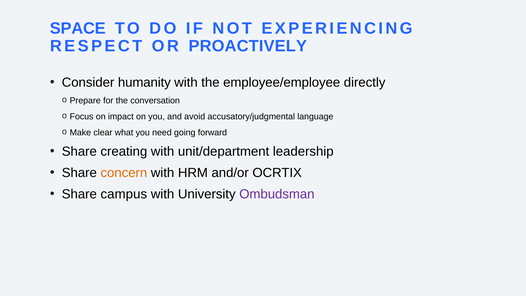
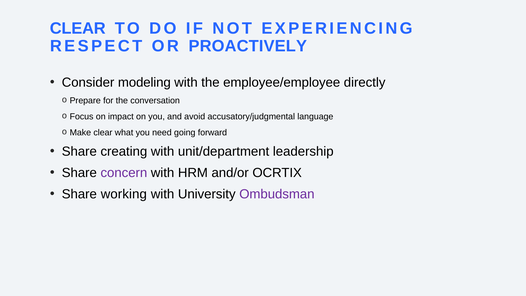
SPACE at (78, 28): SPACE -> CLEAR
humanity: humanity -> modeling
concern colour: orange -> purple
campus: campus -> working
